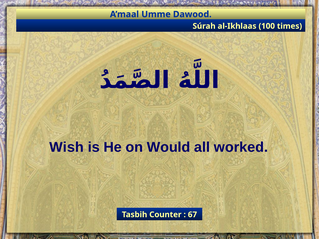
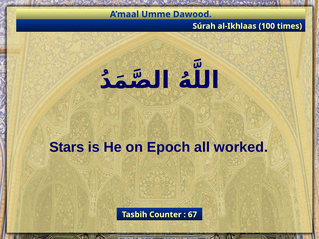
Wish: Wish -> Stars
Would: Would -> Epoch
